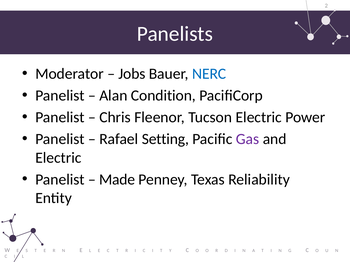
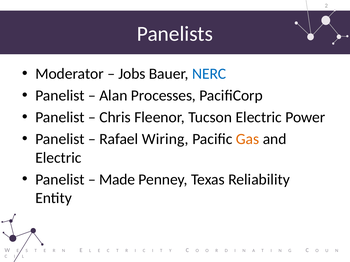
Condition: Condition -> Processes
Setting: Setting -> Wiring
Gas colour: purple -> orange
